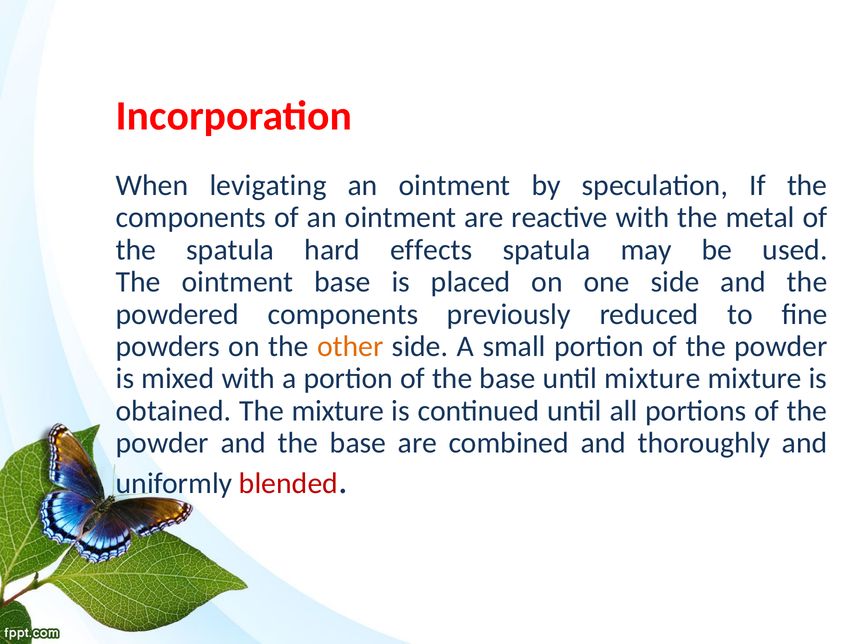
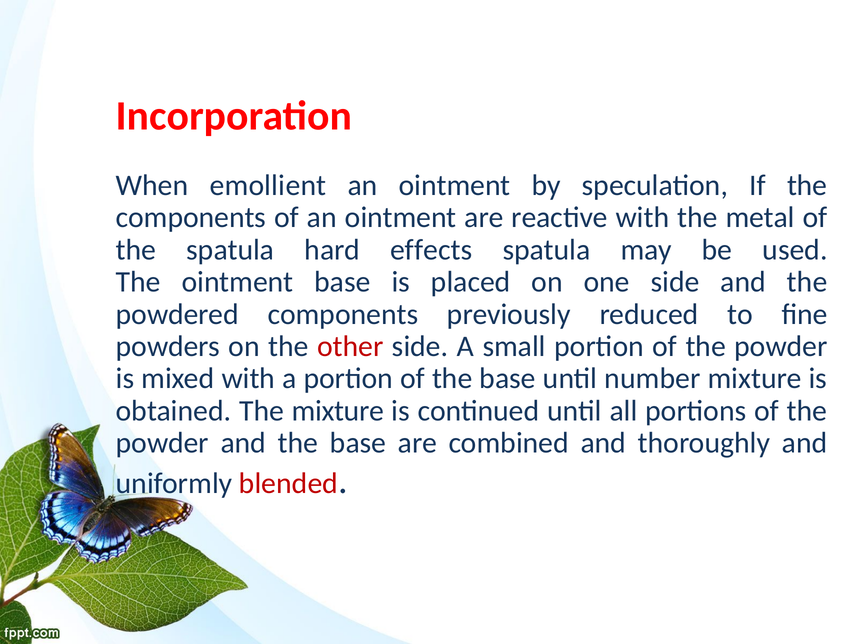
levigating: levigating -> emollient
other colour: orange -> red
until mixture: mixture -> number
